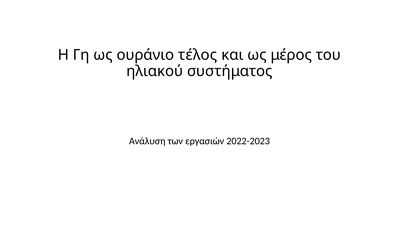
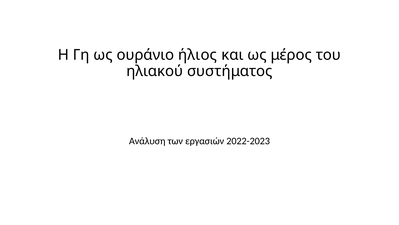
τέλος: τέλος -> ήλιος
